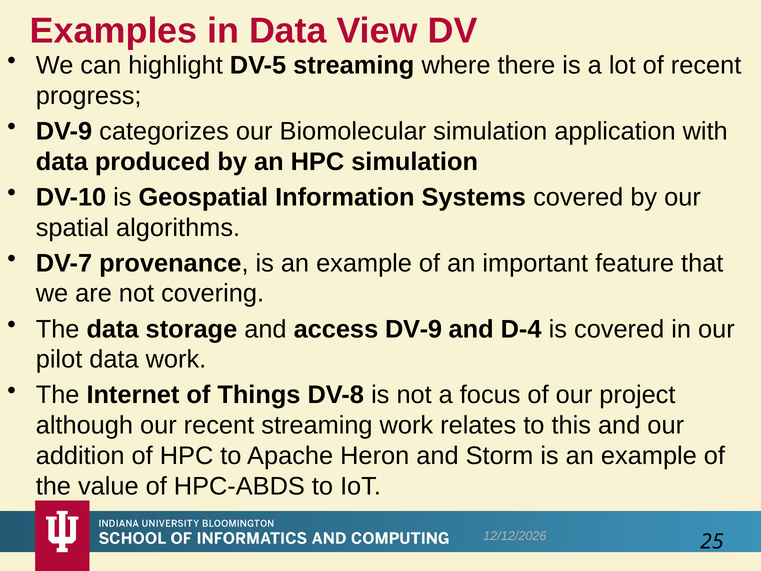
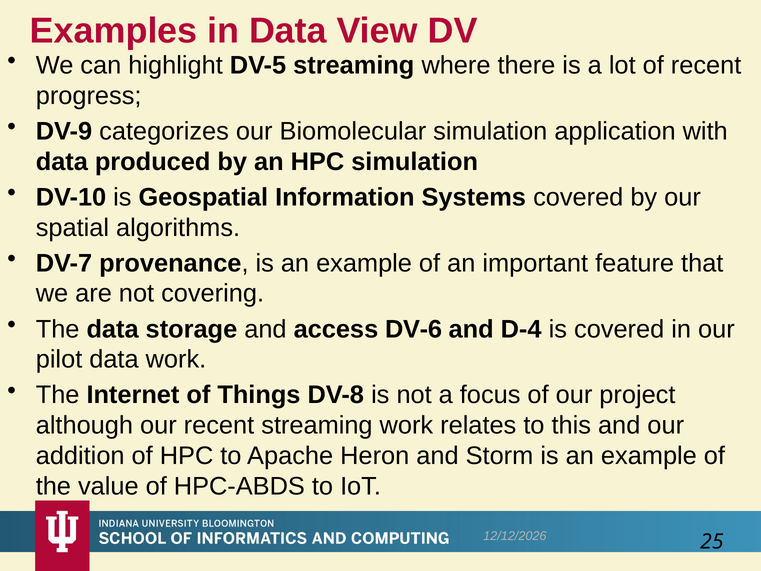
access DV-9: DV-9 -> DV-6
